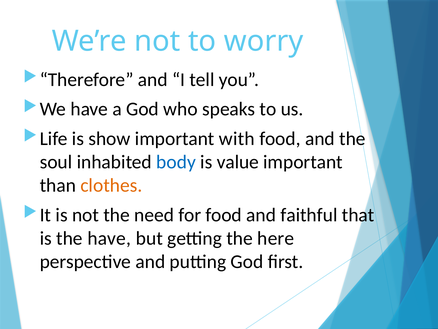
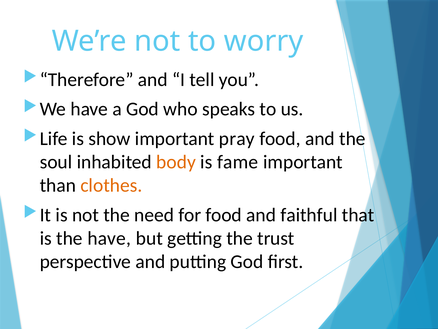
with: with -> pray
body colour: blue -> orange
value: value -> fame
here: here -> trust
